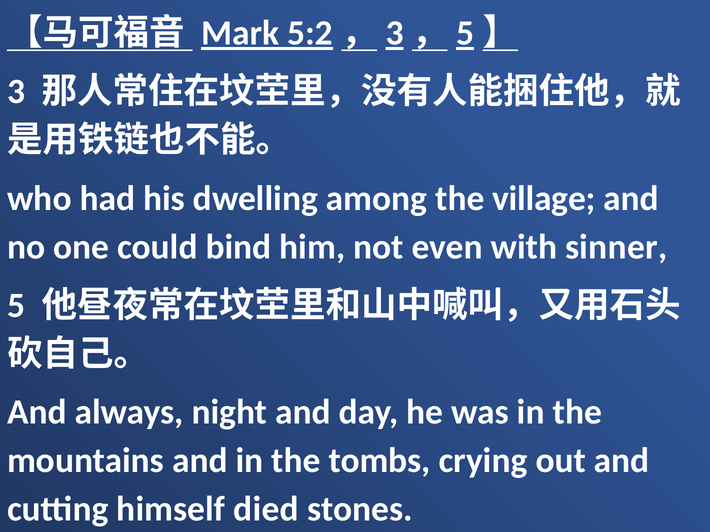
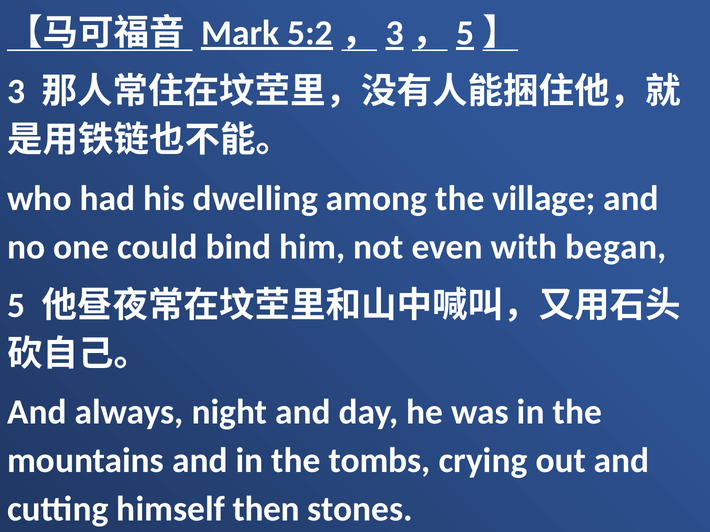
sinner: sinner -> began
died: died -> then
